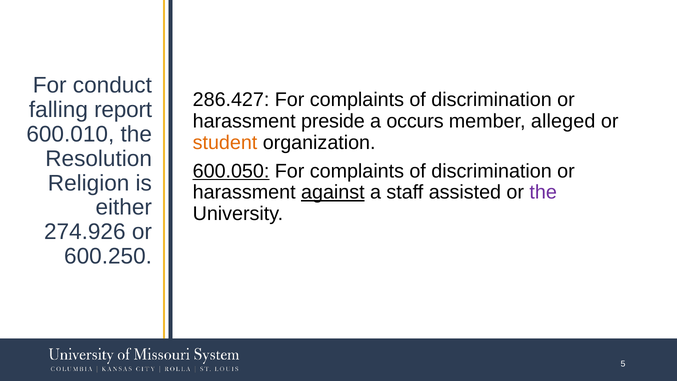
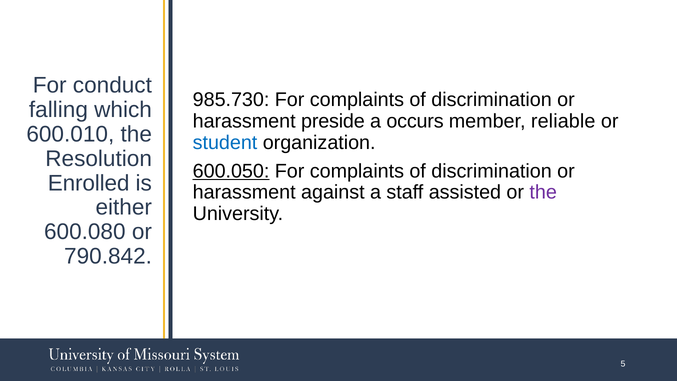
286.427: 286.427 -> 985.730
report: report -> which
alleged: alleged -> reliable
student colour: orange -> blue
Religion: Religion -> Enrolled
against underline: present -> none
274.926: 274.926 -> 600.080
600.250: 600.250 -> 790.842
